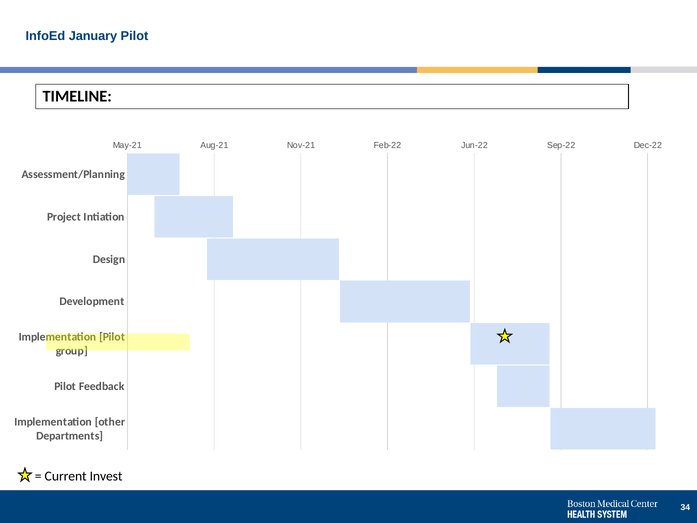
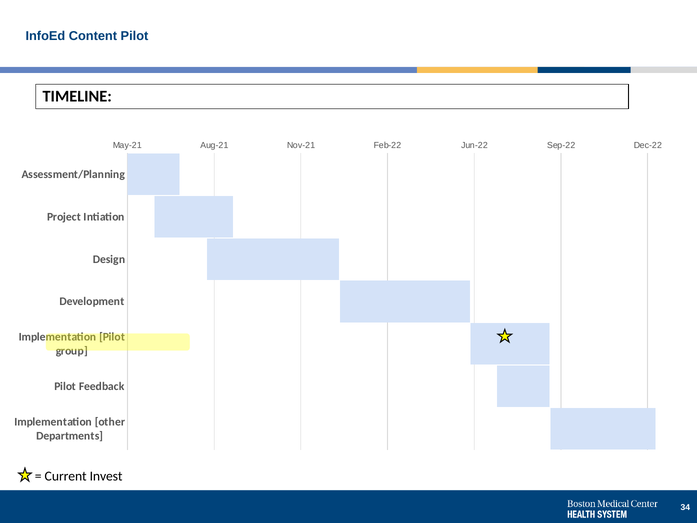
January: January -> Content
